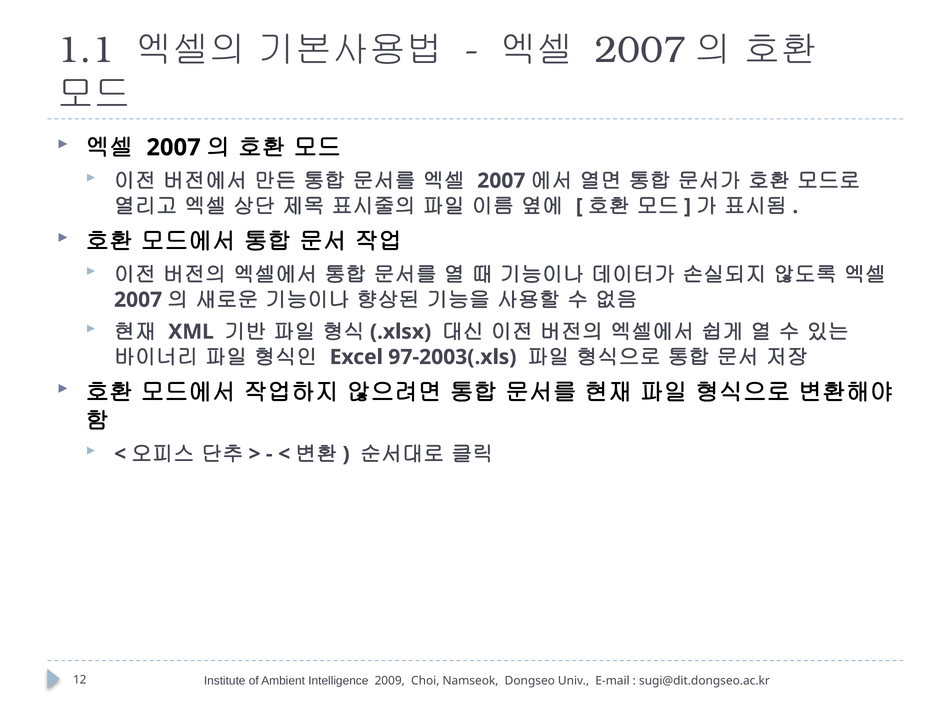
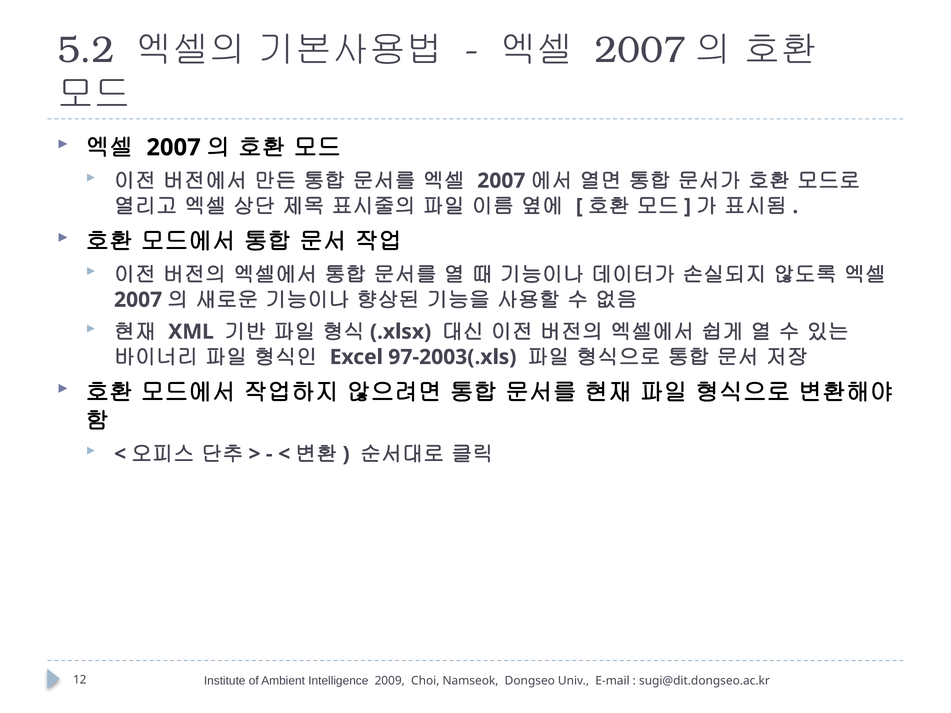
1.1: 1.1 -> 5.2
